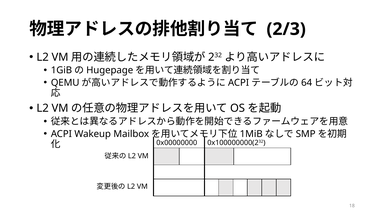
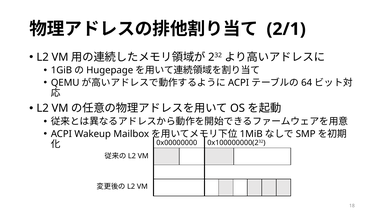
2/3: 2/3 -> 2/1
